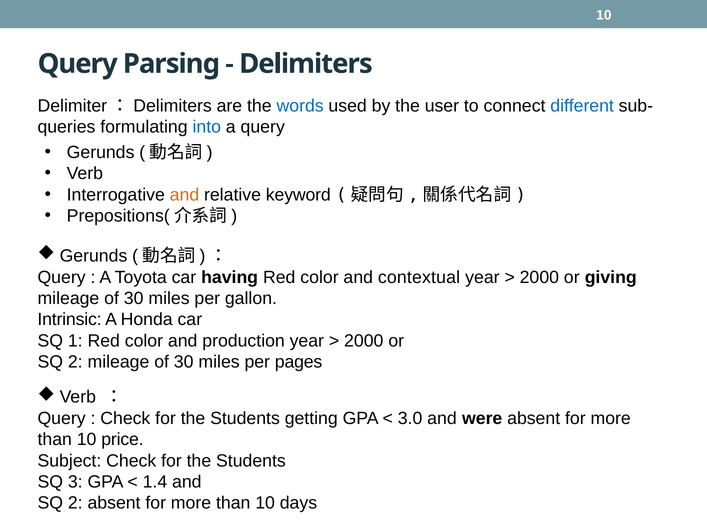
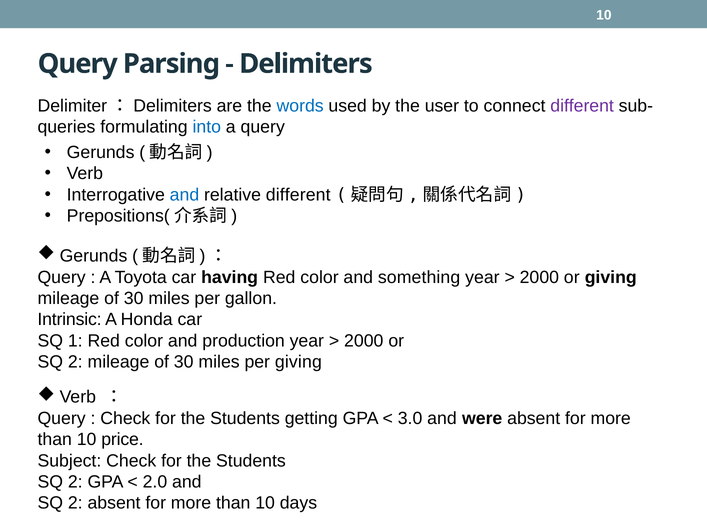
different at (582, 106) colour: blue -> purple
and at (184, 195) colour: orange -> blue
relative keyword: keyword -> different
contextual: contextual -> something
per pages: pages -> giving
3 at (75, 482): 3 -> 2
1.4: 1.4 -> 2.0
